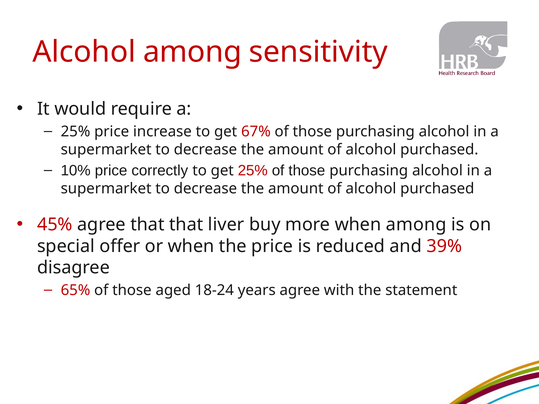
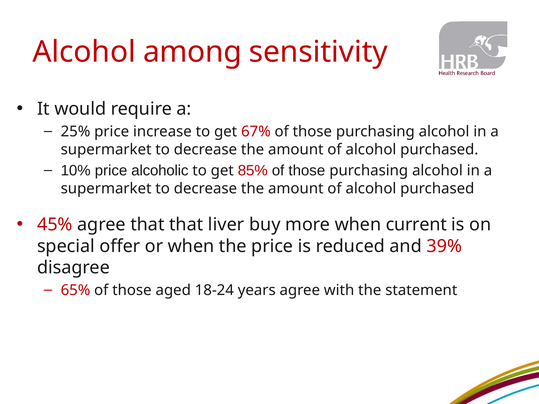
correctly: correctly -> alcoholic
get 25%: 25% -> 85%
when among: among -> current
